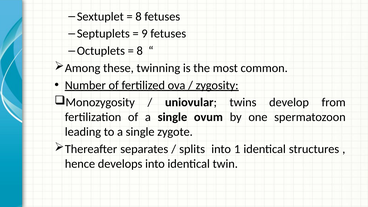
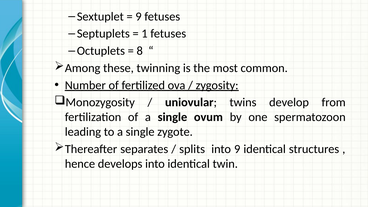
8 at (139, 16): 8 -> 9
9: 9 -> 1
into 1: 1 -> 9
